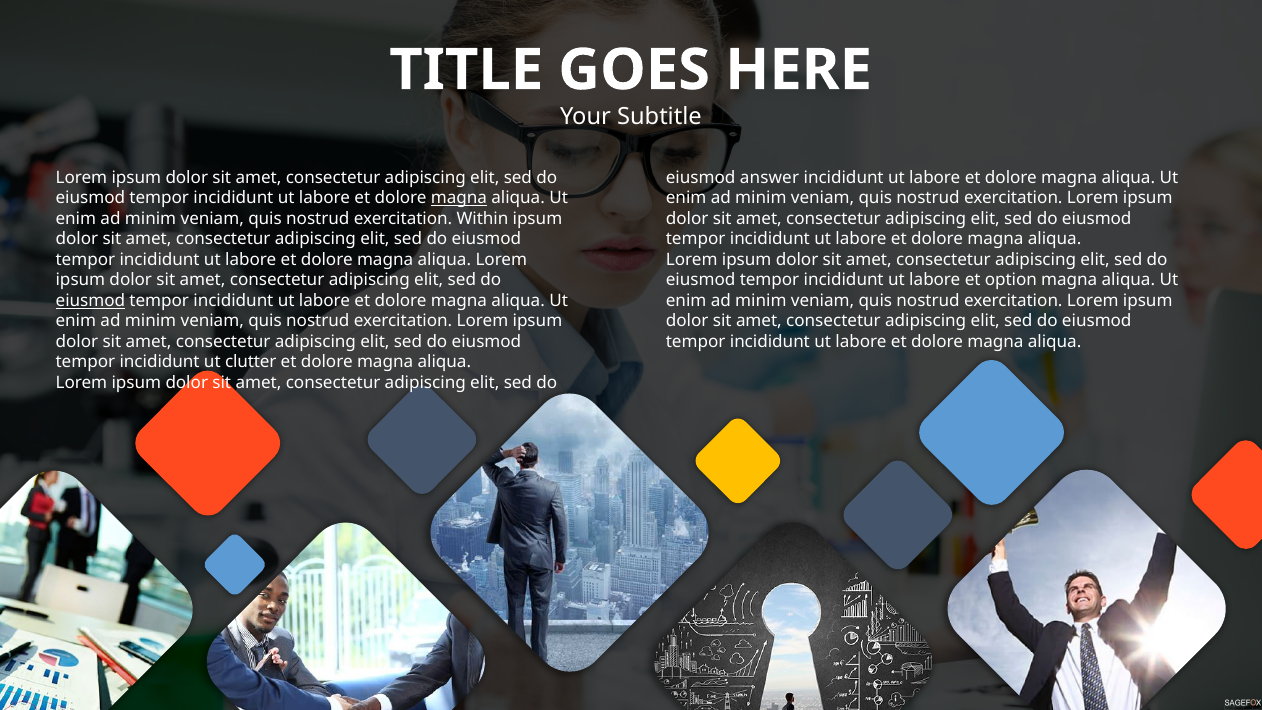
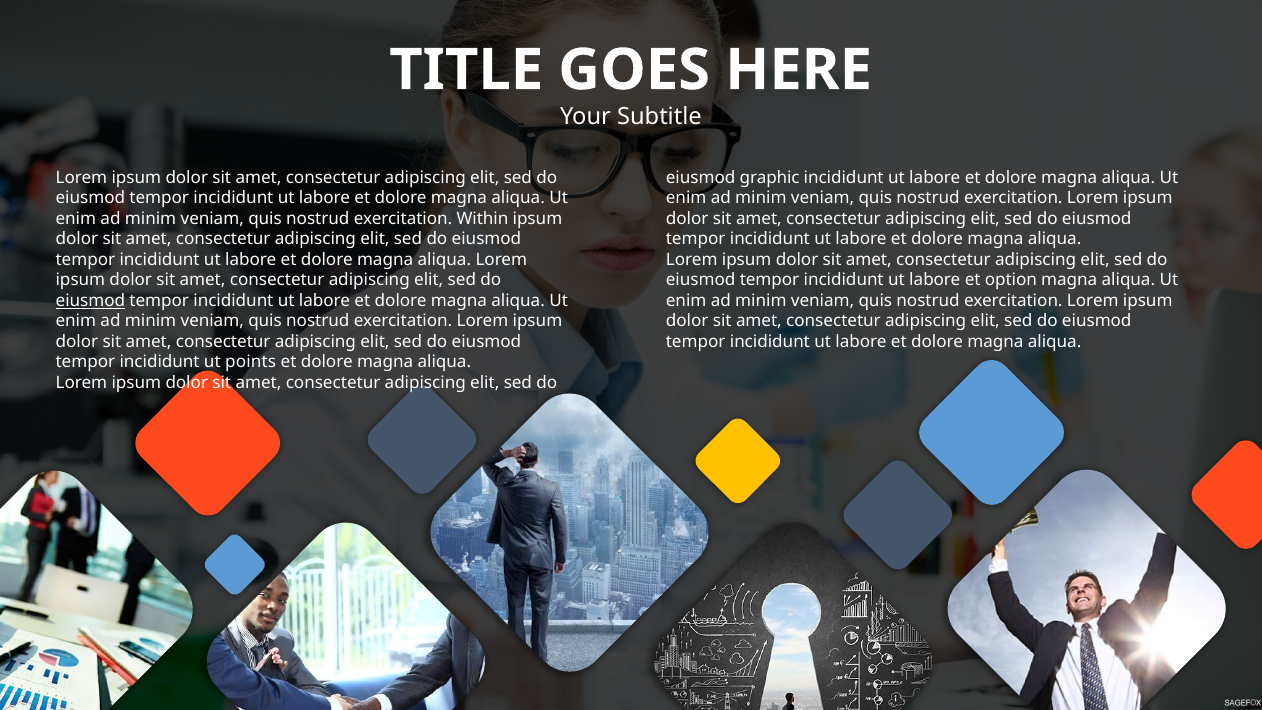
answer: answer -> graphic
magna at (459, 198) underline: present -> none
clutter: clutter -> points
